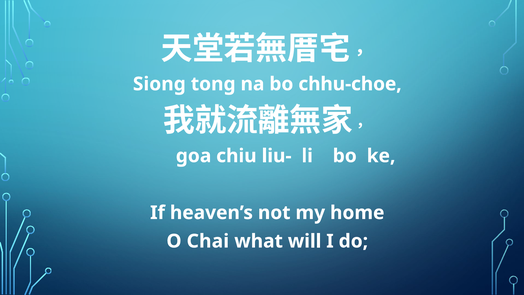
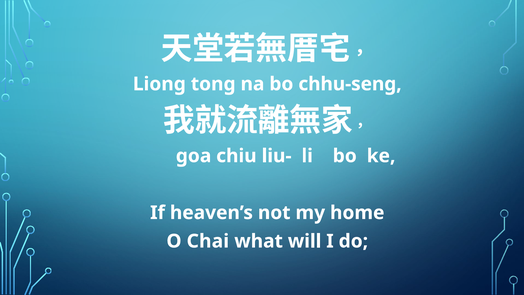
Siong: Siong -> Liong
chhu-choe: chhu-choe -> chhu-seng
